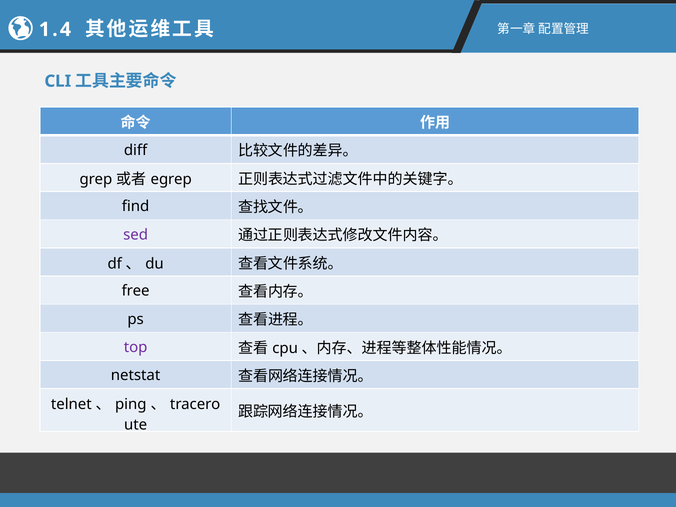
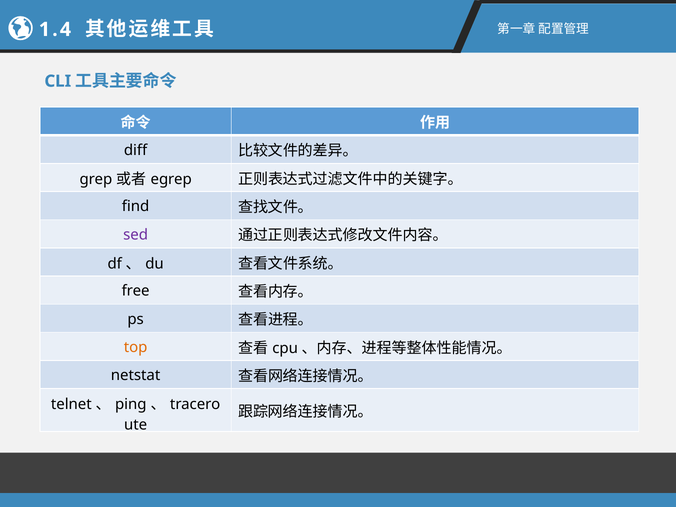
top colour: purple -> orange
